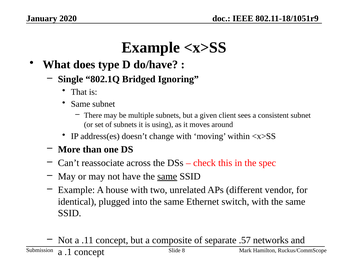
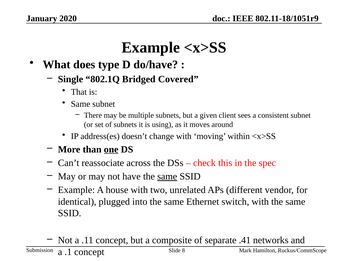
Ignoring: Ignoring -> Covered
one underline: none -> present
.57: .57 -> .41
